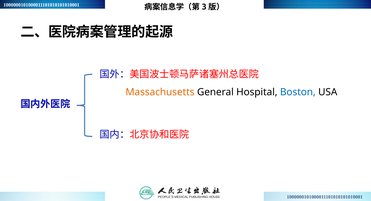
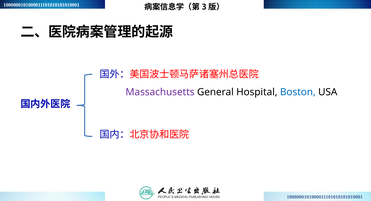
Massachusetts colour: orange -> purple
